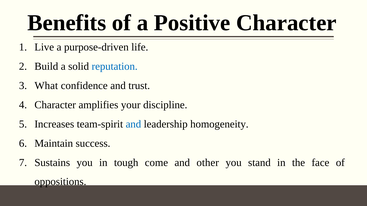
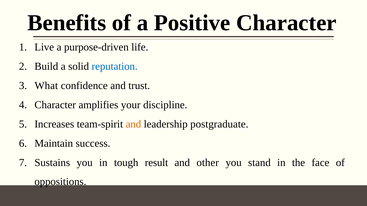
and at (133, 124) colour: blue -> orange
homogeneity: homogeneity -> postgraduate
come: come -> result
